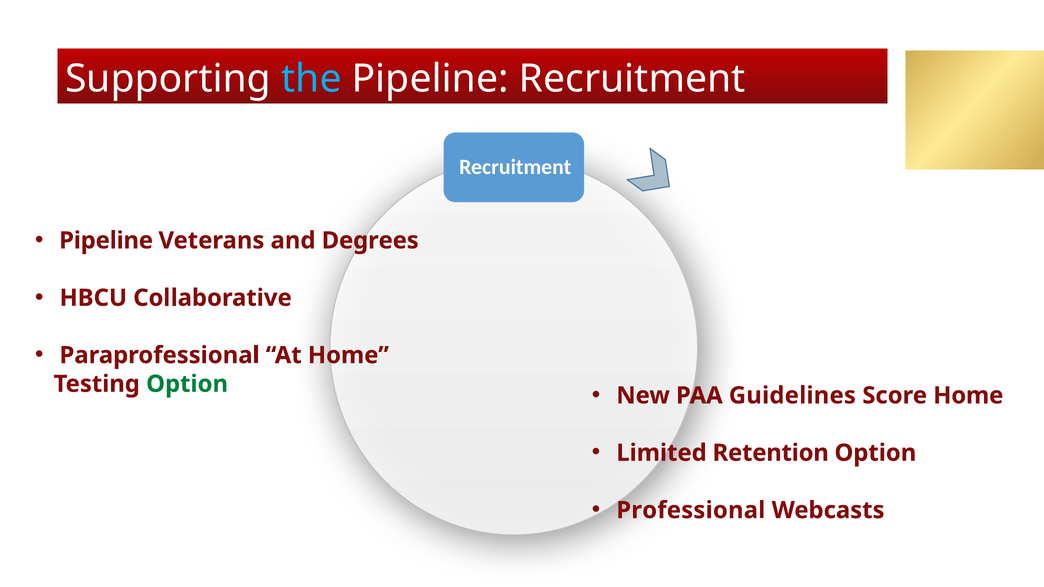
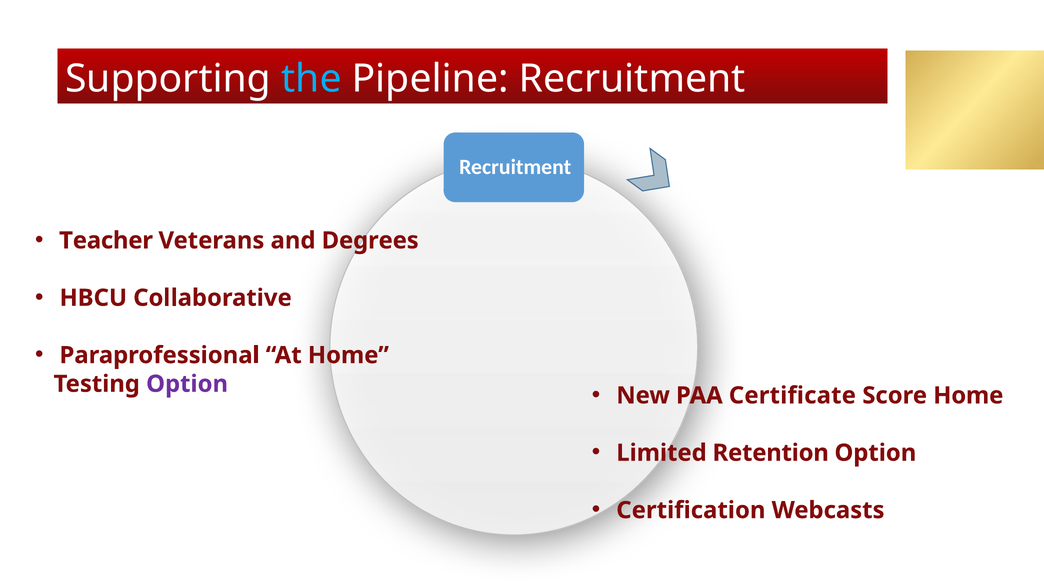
Pipeline at (106, 241): Pipeline -> Teacher
Option at (187, 384) colour: green -> purple
Guidelines: Guidelines -> Certificate
Professional: Professional -> Certification
